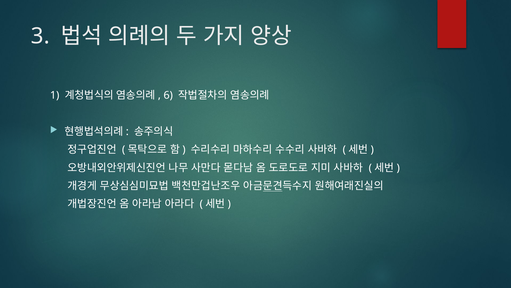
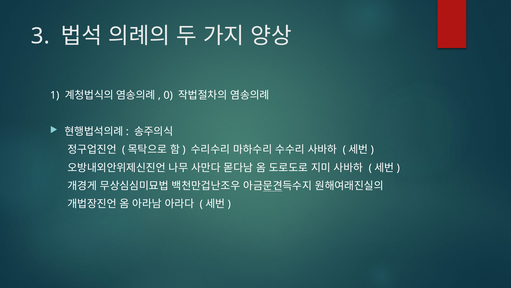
6: 6 -> 0
